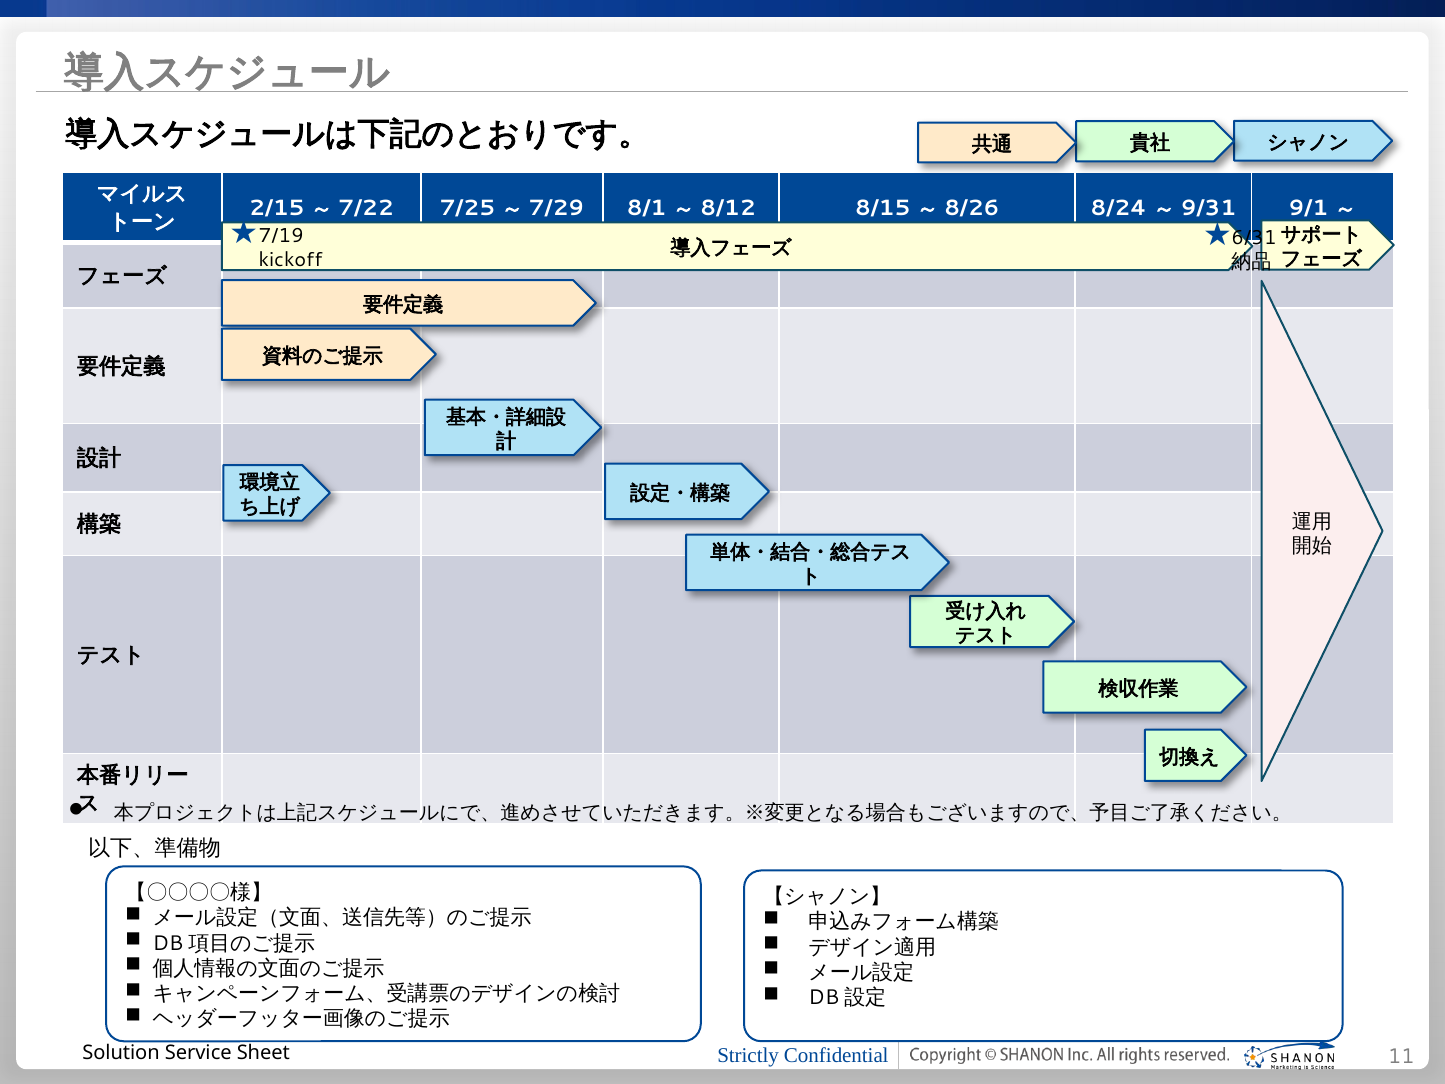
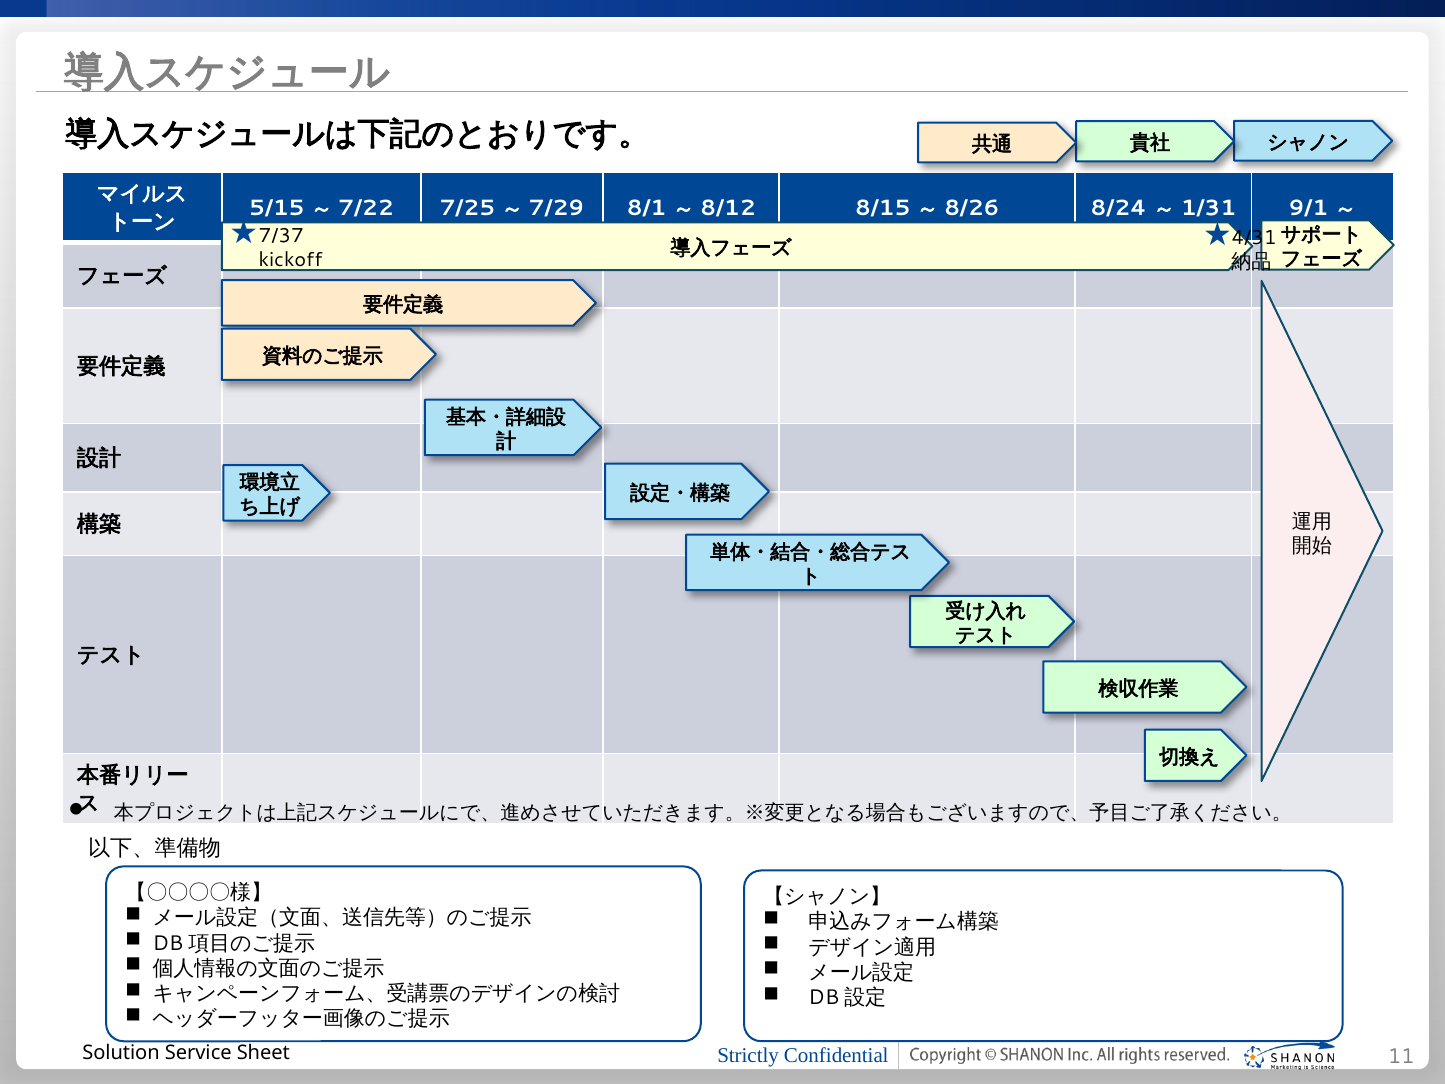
2/15: 2/15 -> 5/15
9/31: 9/31 -> 1/31
6/31: 6/31 -> 4/31
7/19: 7/19 -> 7/37
